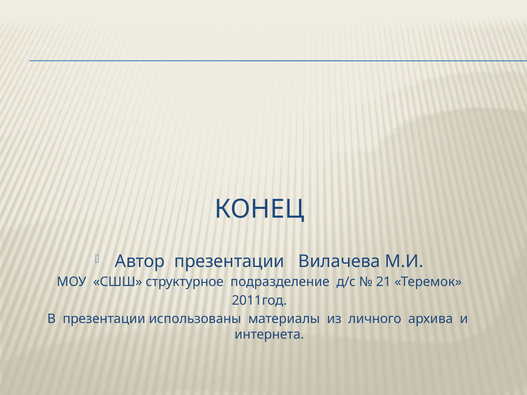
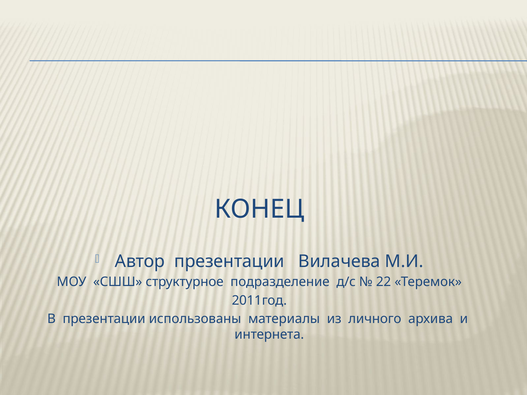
21: 21 -> 22
